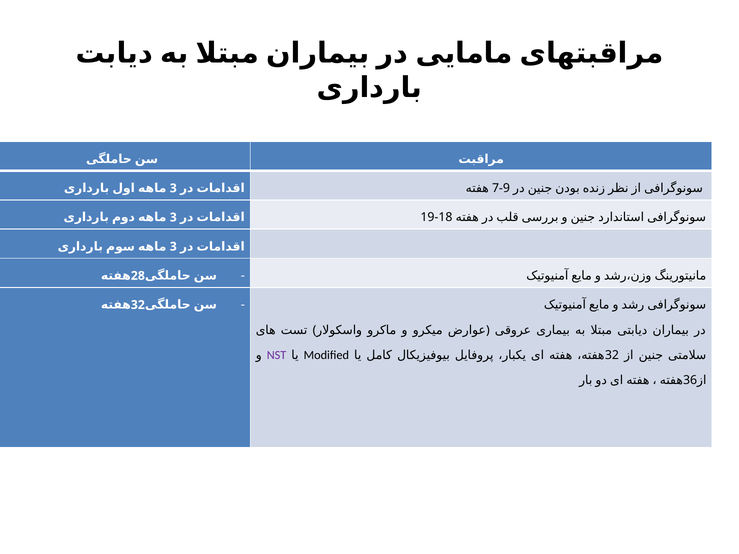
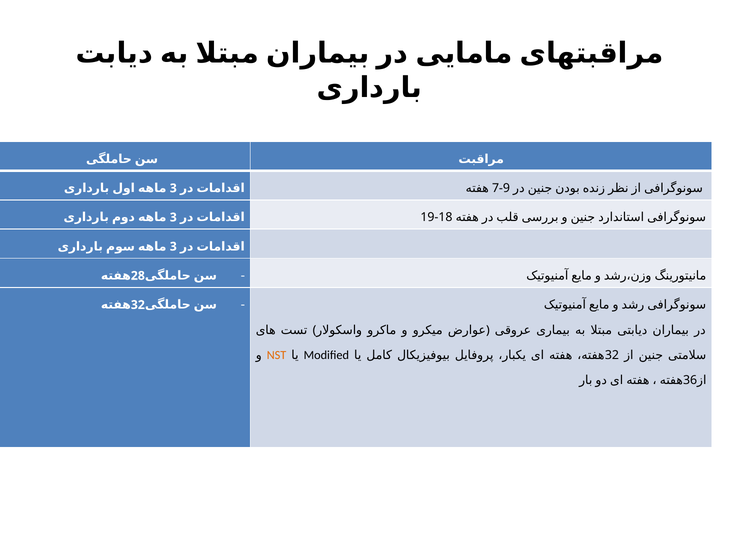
NST colour: purple -> orange
